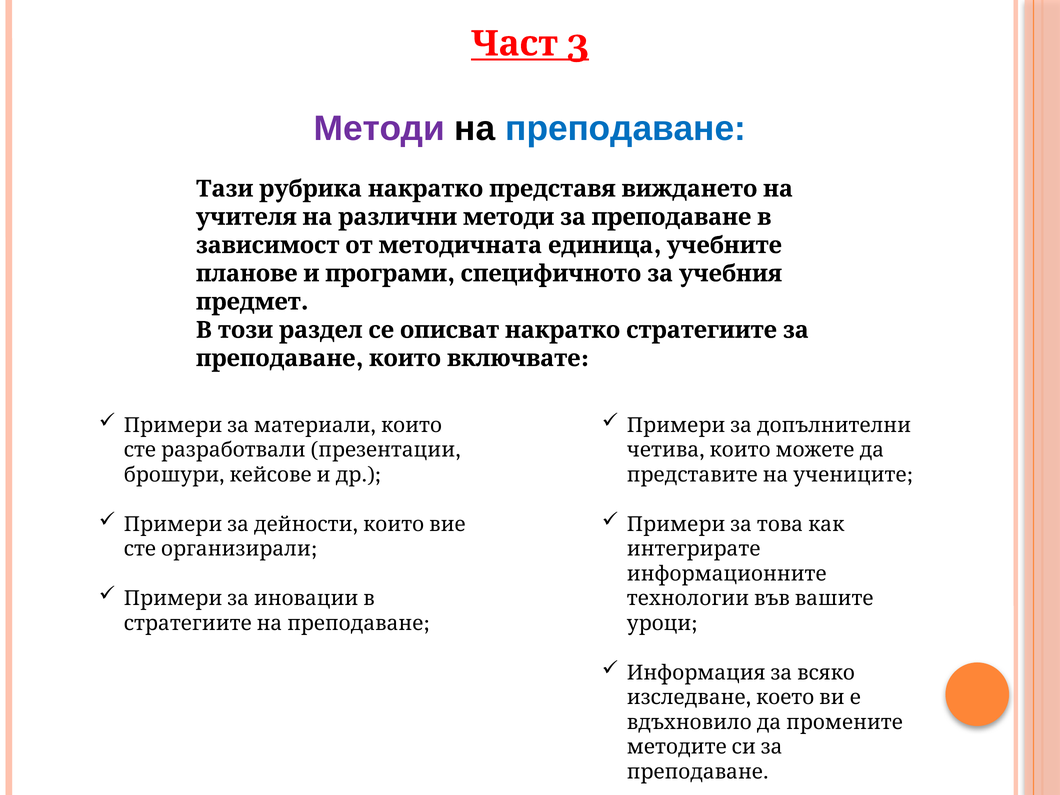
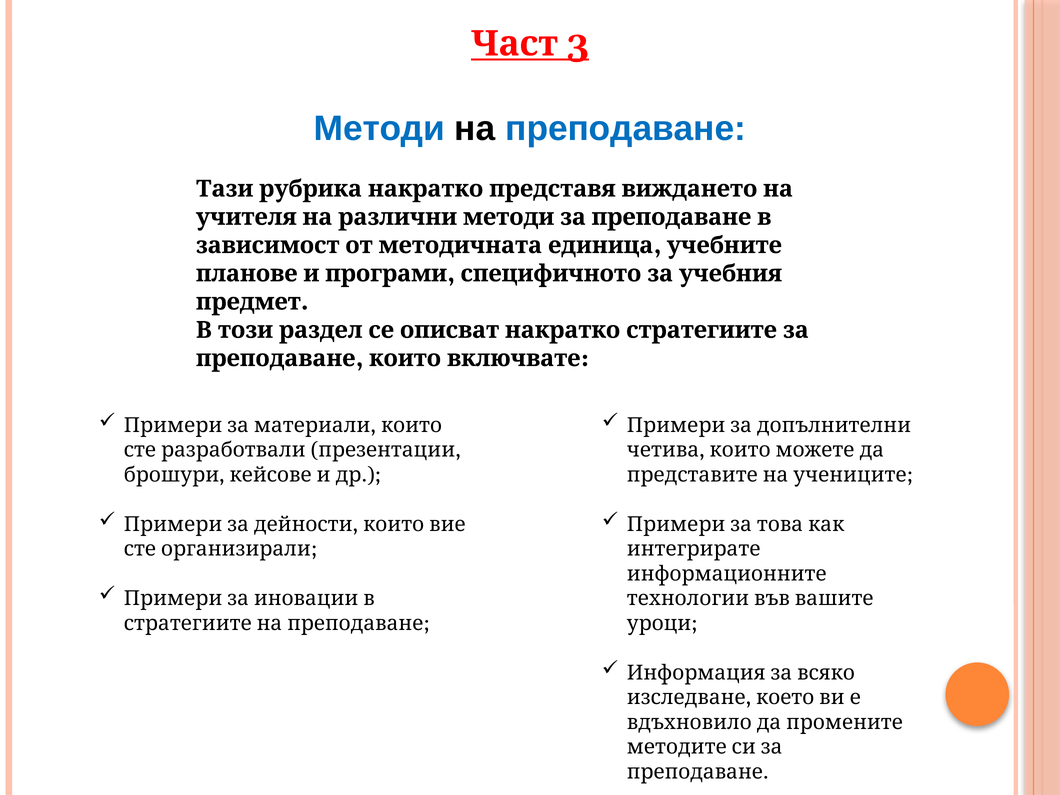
Методи colour: purple -> blue
